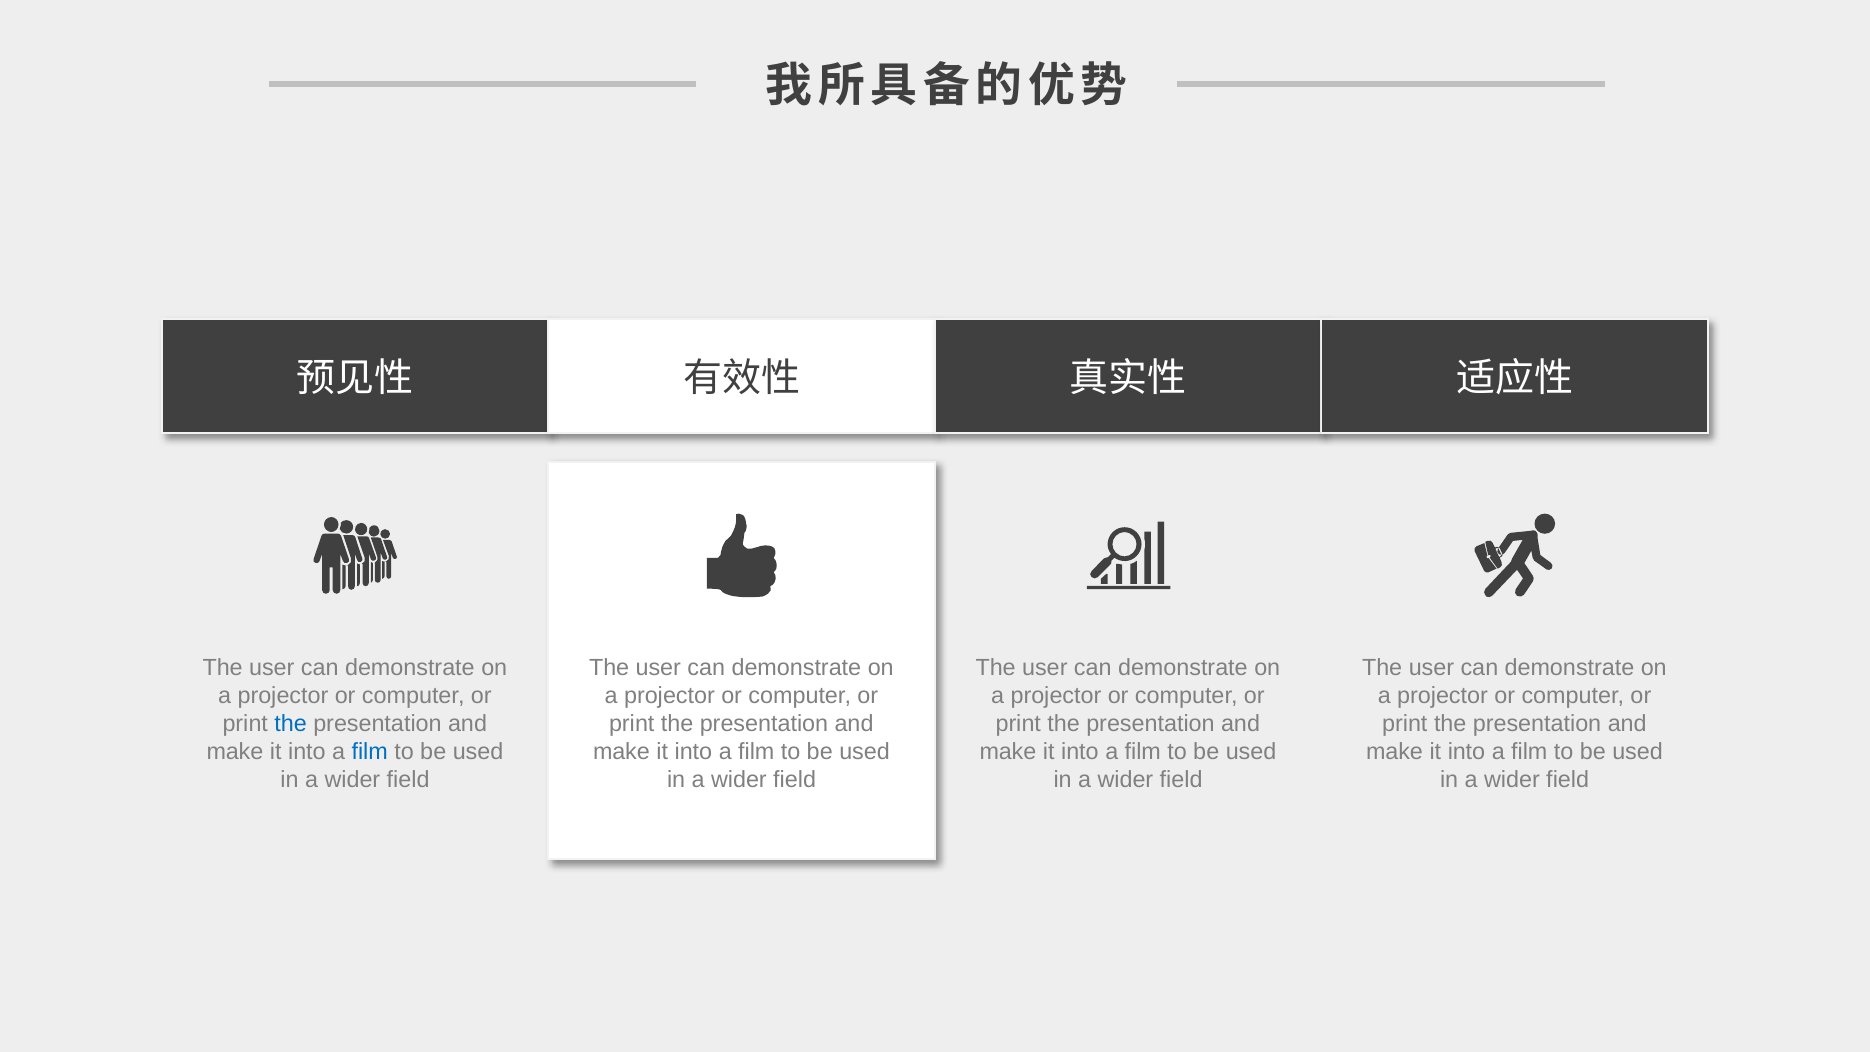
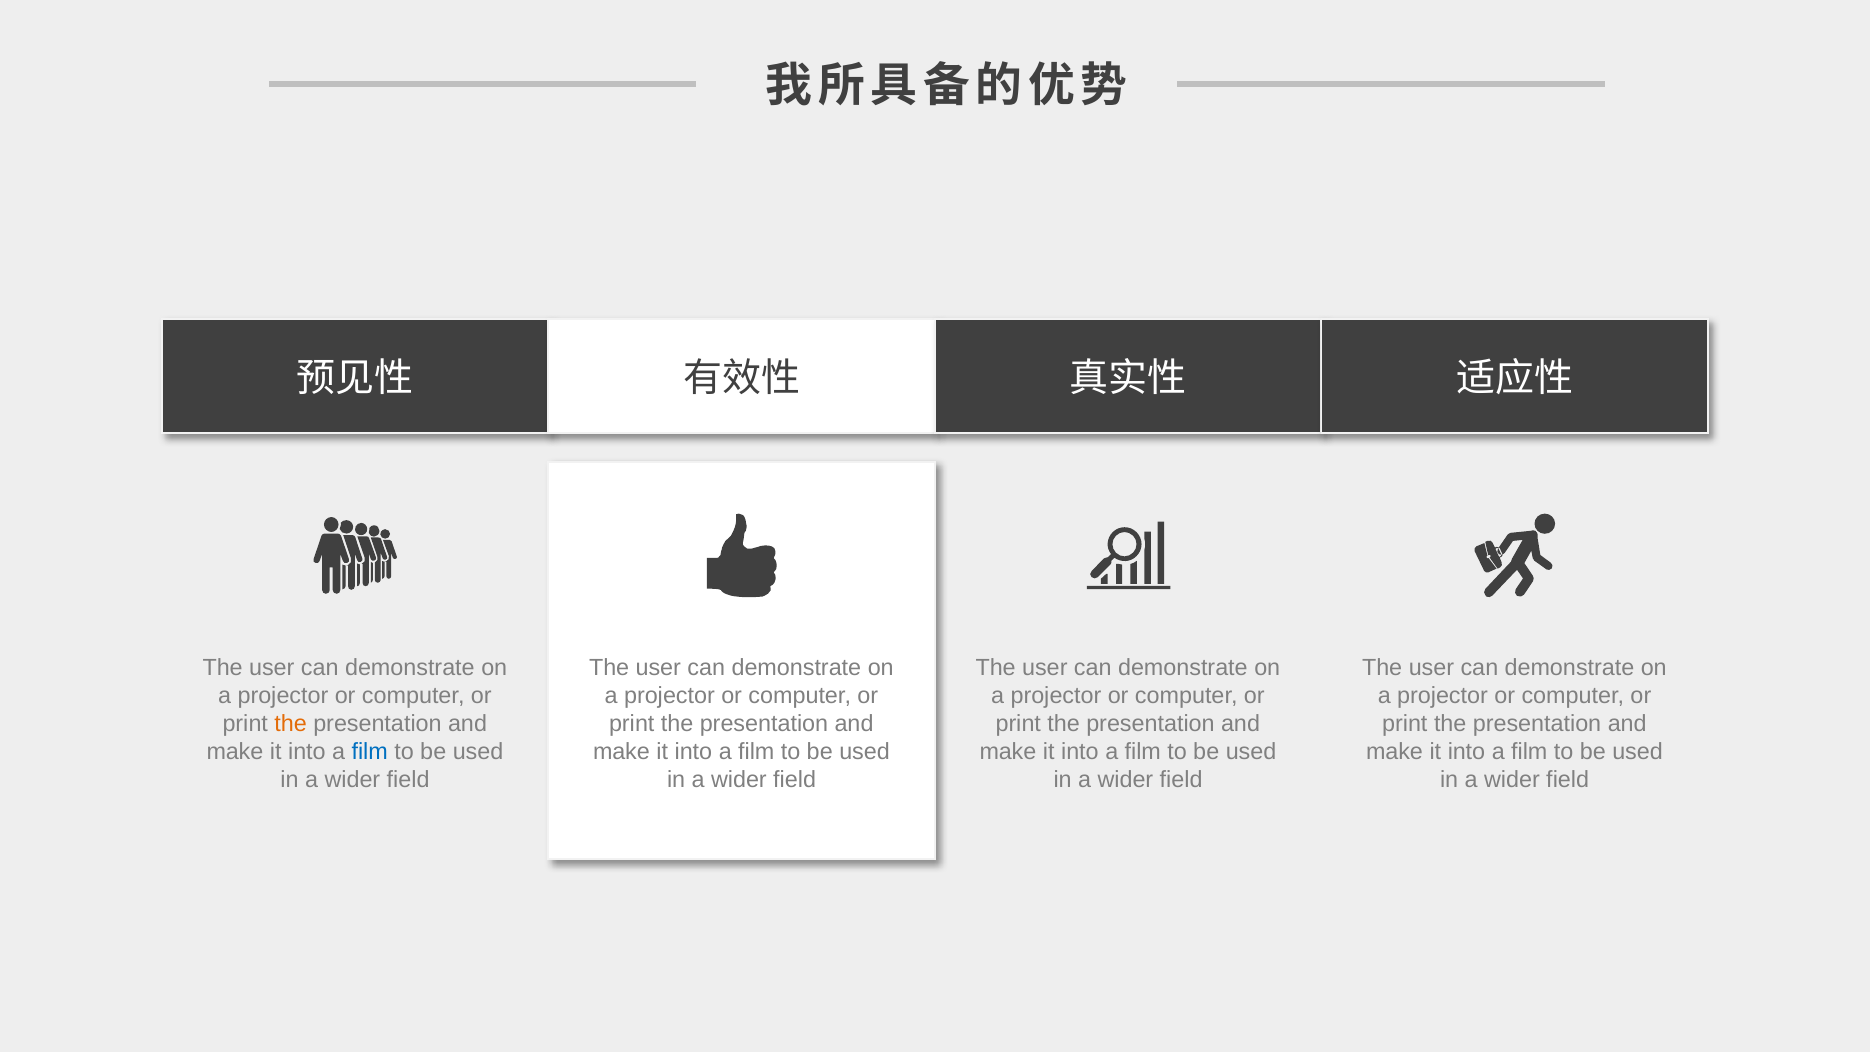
the at (291, 724) colour: blue -> orange
